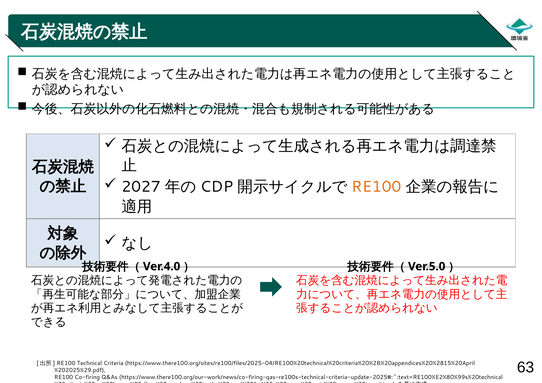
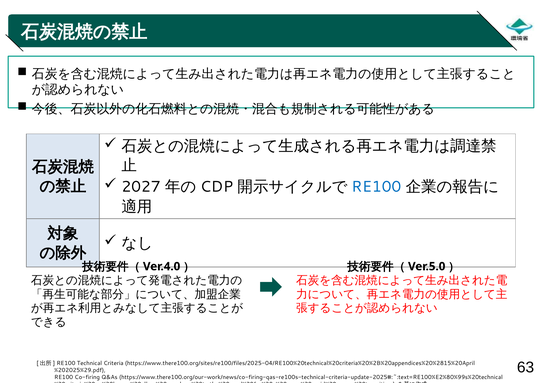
RE100 at (376, 187) colour: orange -> blue
